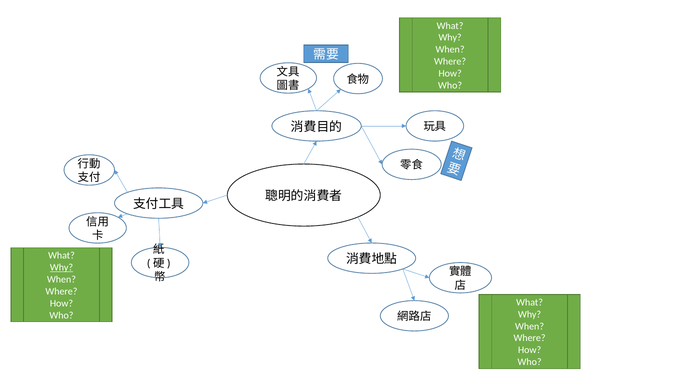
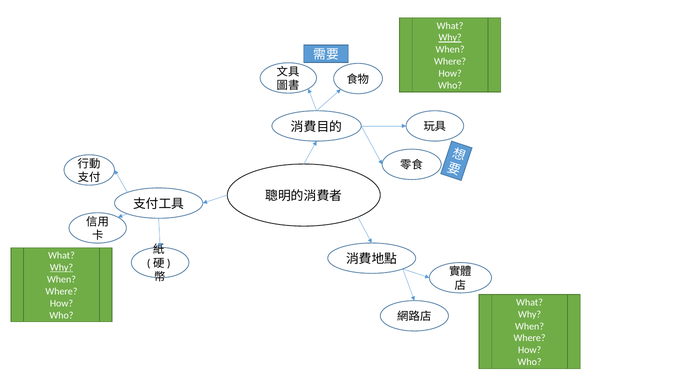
Why at (450, 38) underline: none -> present
